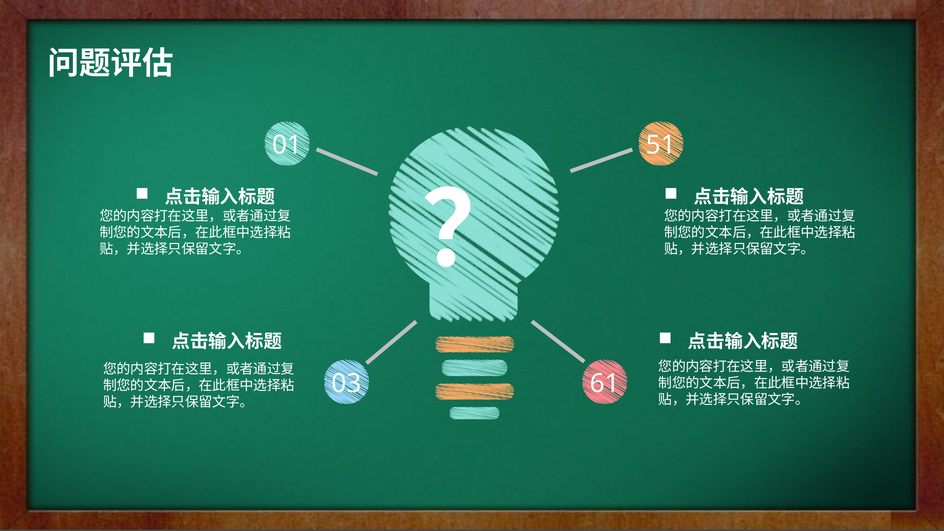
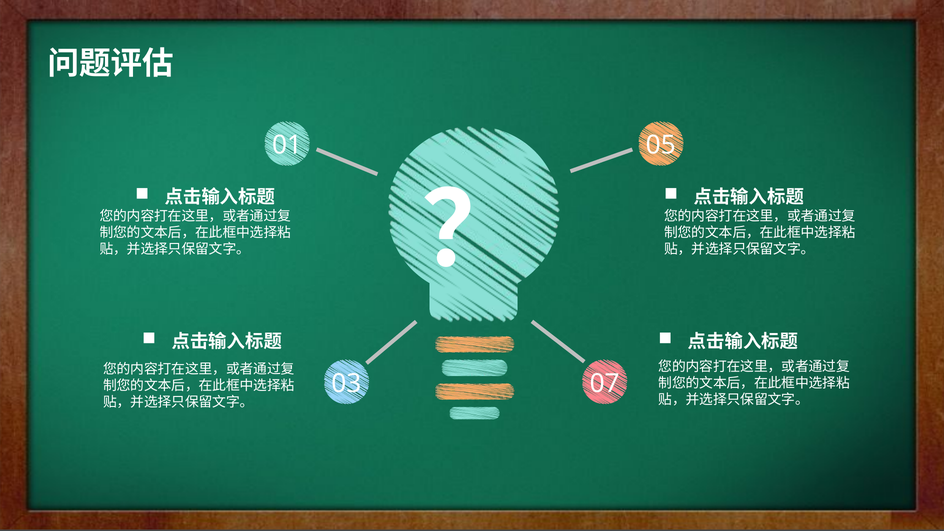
51: 51 -> 05
61: 61 -> 07
